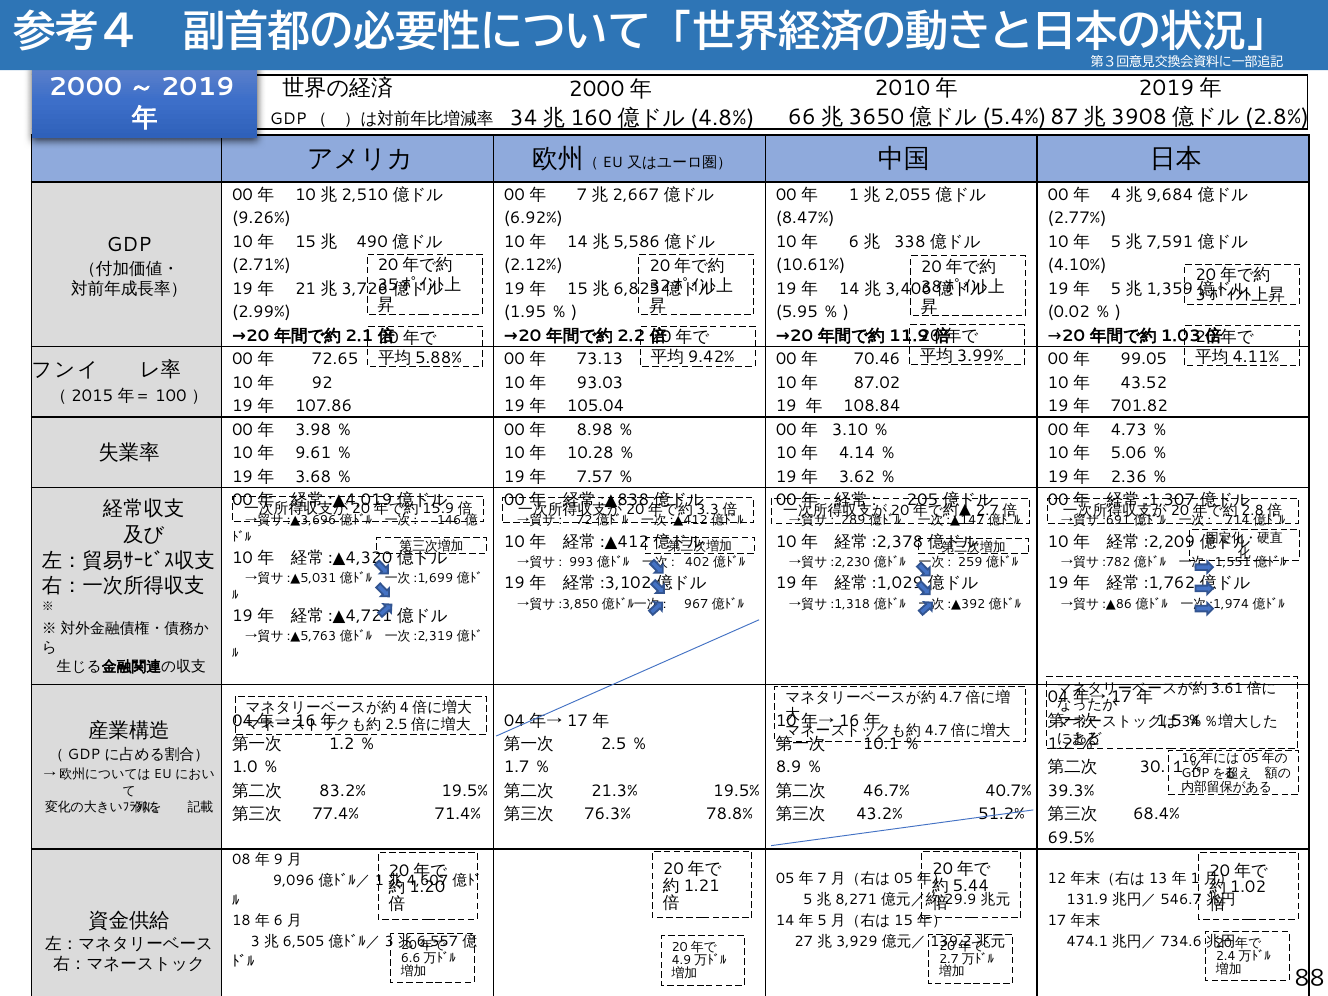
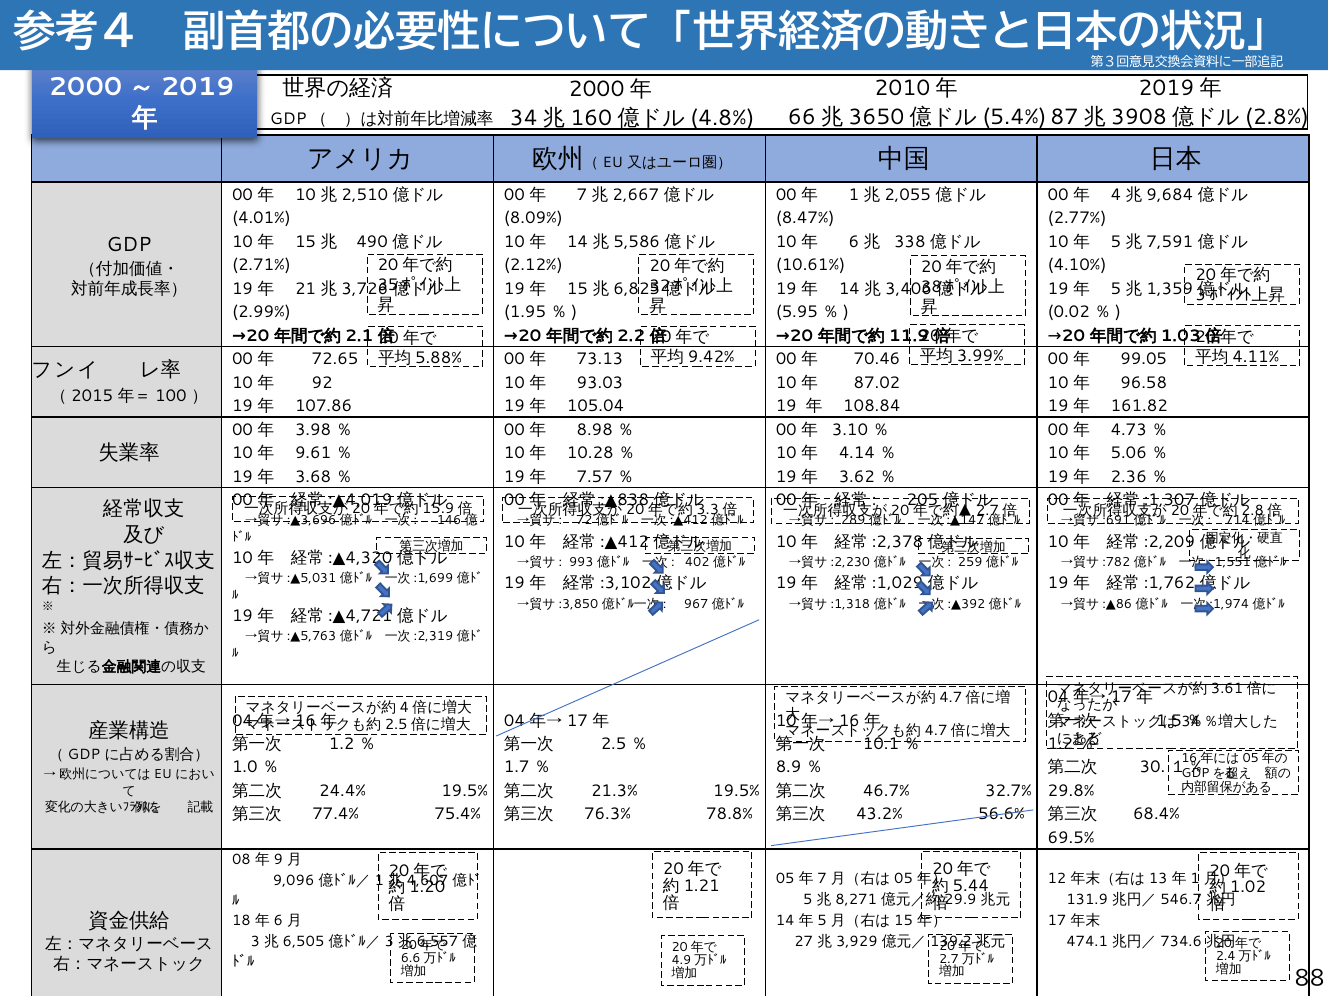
9.26%: 9.26% -> 4.01%
6.92%: 6.92% -> 8.09%
43.52: 43.52 -> 96.58
701.82: 701.82 -> 161.82
39.3%: 39.3% -> 29.8%
83.2%: 83.2% -> 24.4%
40.7%: 40.7% -> 32.7%
71.4%: 71.4% -> 75.4%
51.2%: 51.2% -> 56.6%
